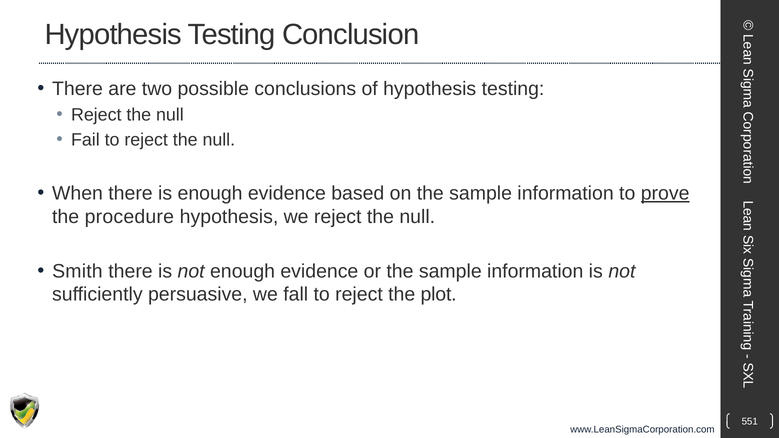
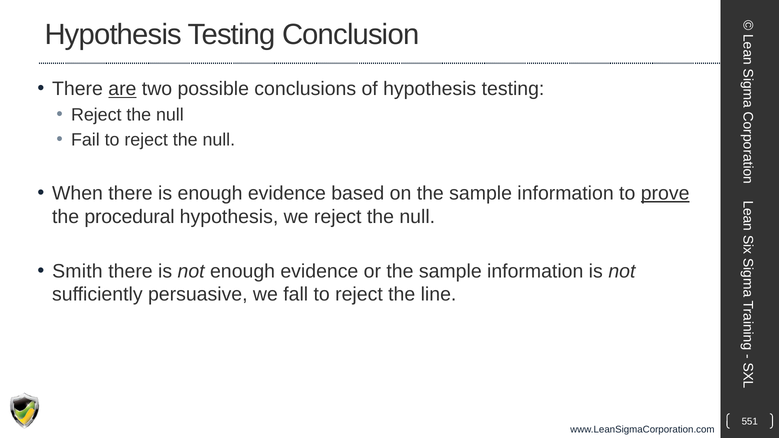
are underline: none -> present
procedure: procedure -> procedural
plot: plot -> line
